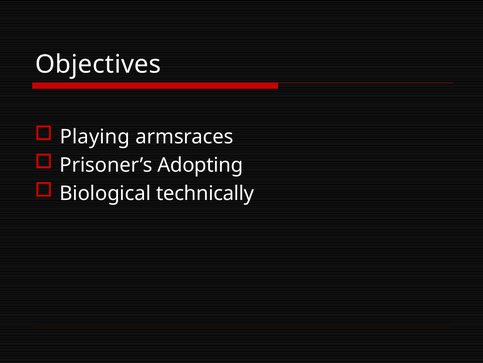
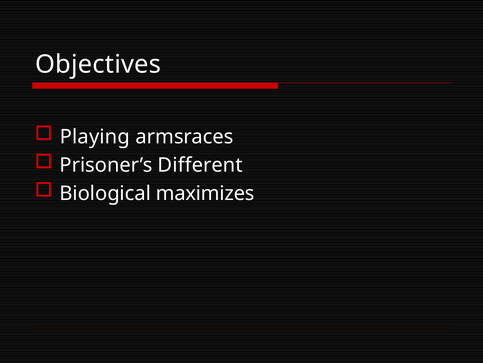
Adopting: Adopting -> Different
technically: technically -> maximizes
